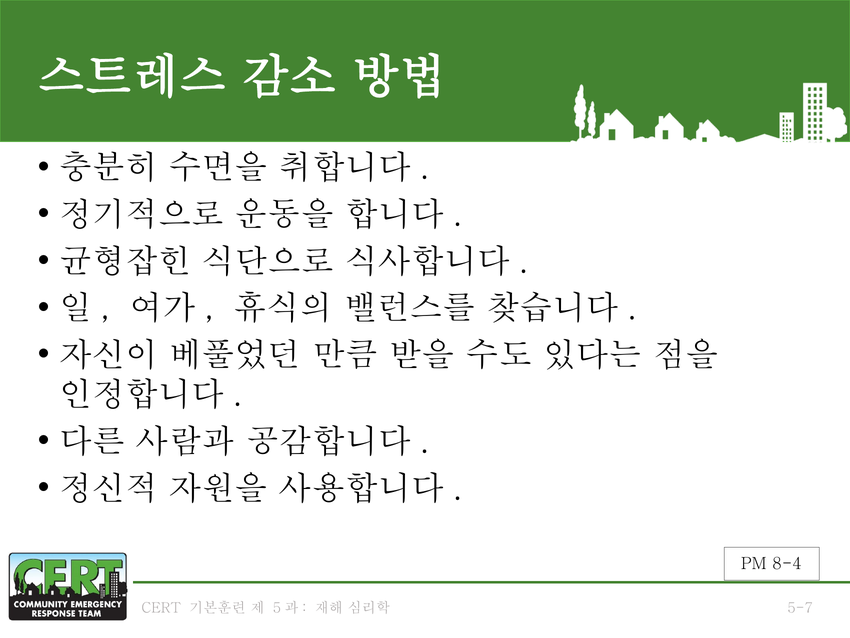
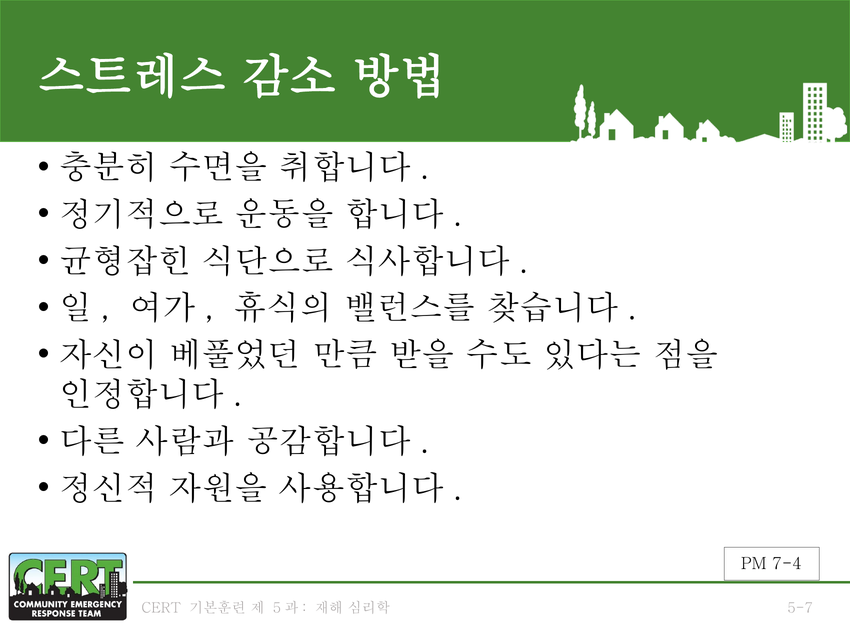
8-4: 8-4 -> 7-4
